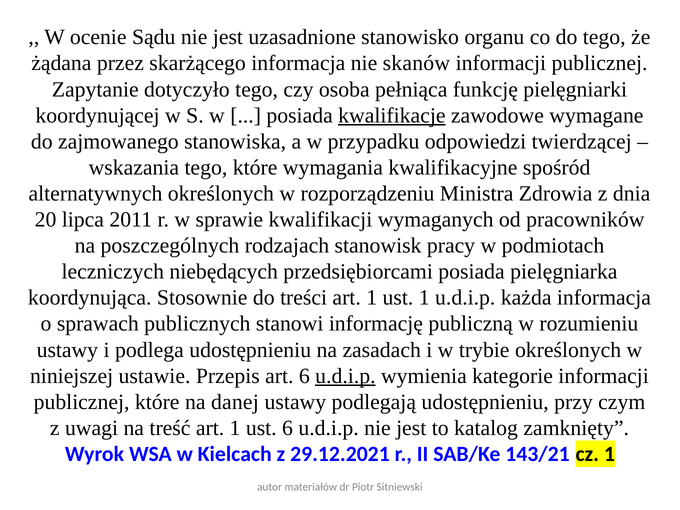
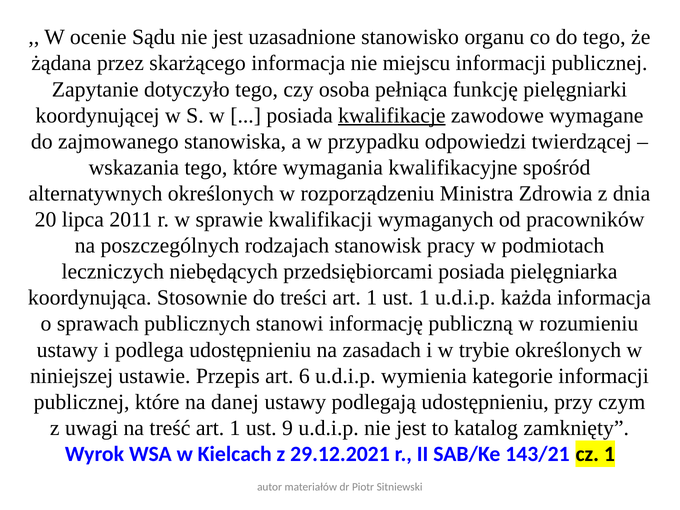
skanów: skanów -> miejscu
u.d.i.p at (345, 376) underline: present -> none
ust 6: 6 -> 9
